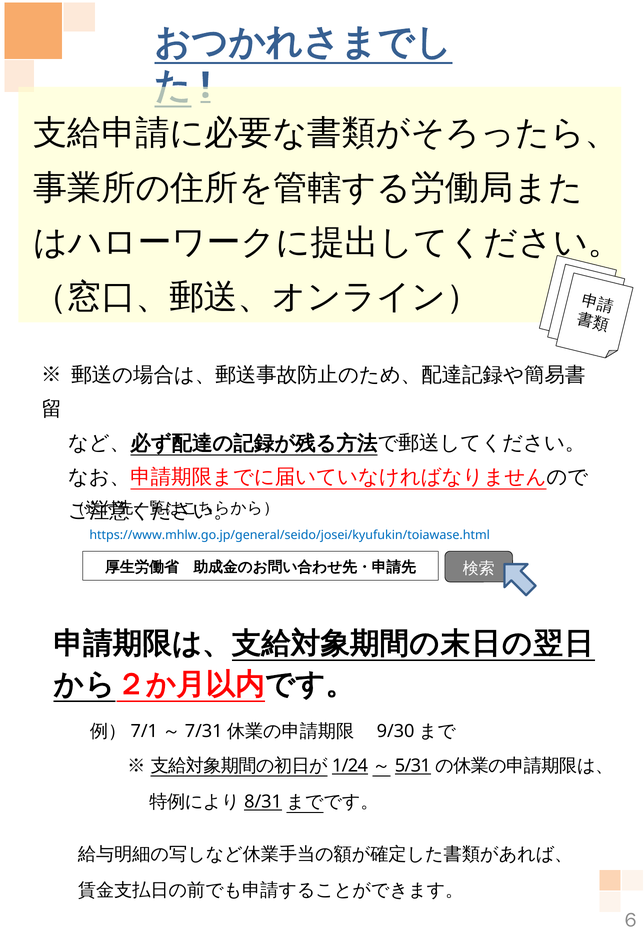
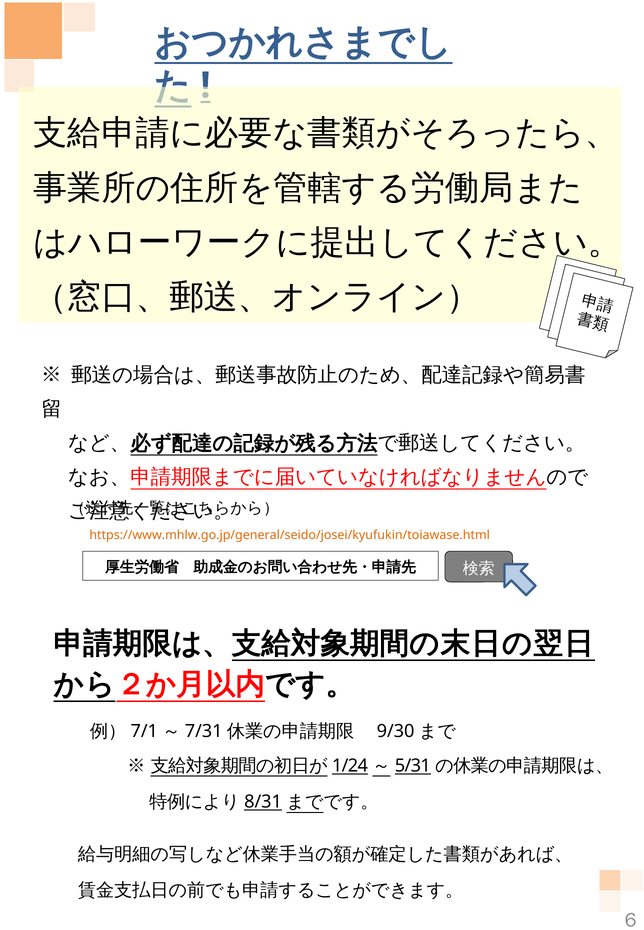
https://www.mhlw.go.jp/general/seido/josei/kyufukin/toiawase.html colour: blue -> orange
